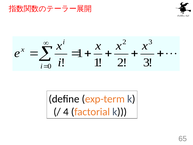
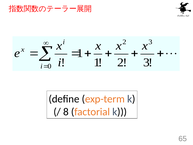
4: 4 -> 8
